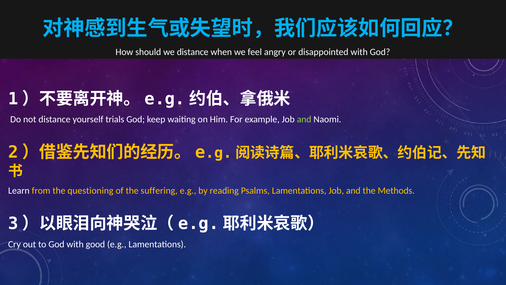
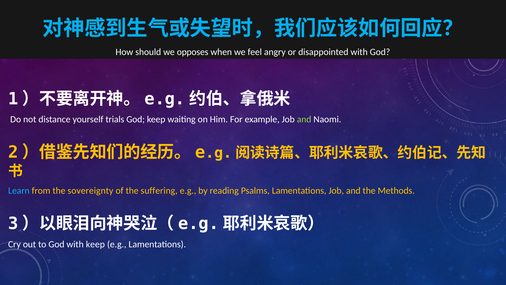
we distance: distance -> opposes
Learn colour: white -> light blue
questioning: questioning -> sovereignty
with good: good -> keep
